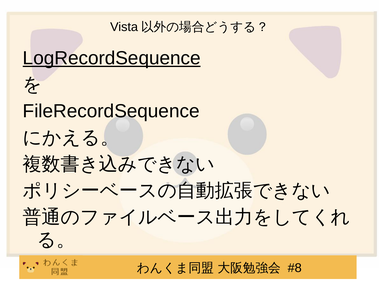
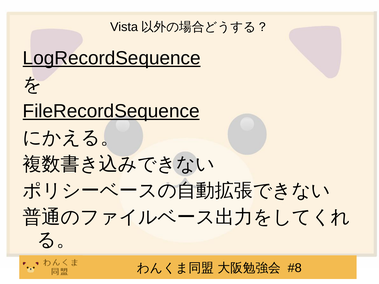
FileRecordSequence underline: none -> present
